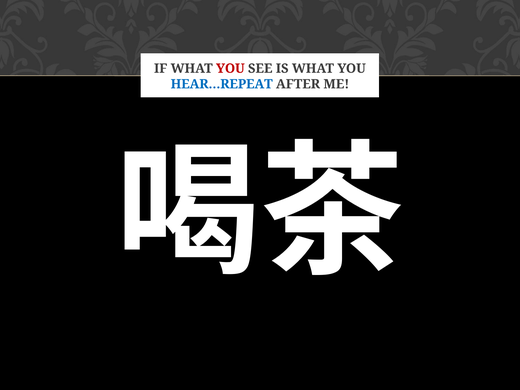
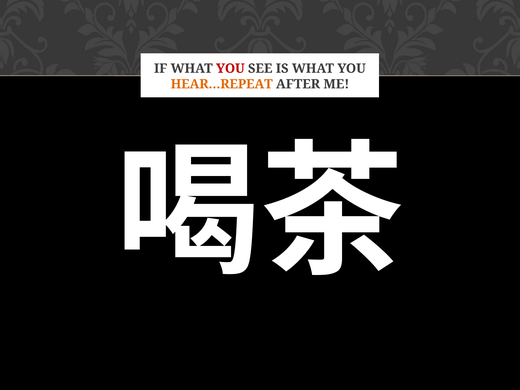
HEAR…REPEAT colour: blue -> orange
